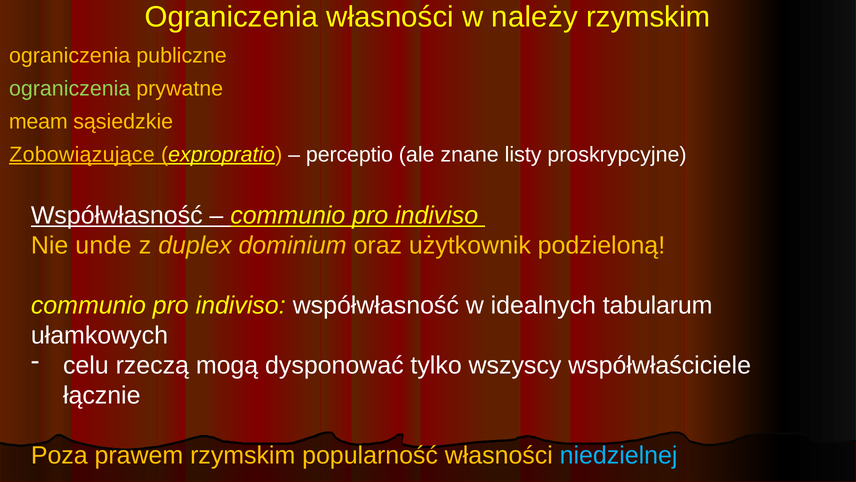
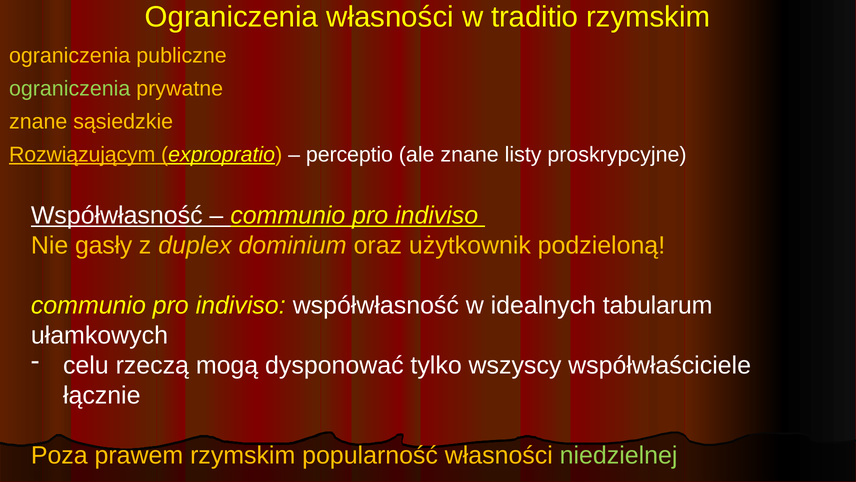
należy: należy -> traditio
meam at (38, 121): meam -> znane
Zobowiązujące: Zobowiązujące -> Rozwiązującym
unde: unde -> gasły
niedzielnej colour: light blue -> light green
